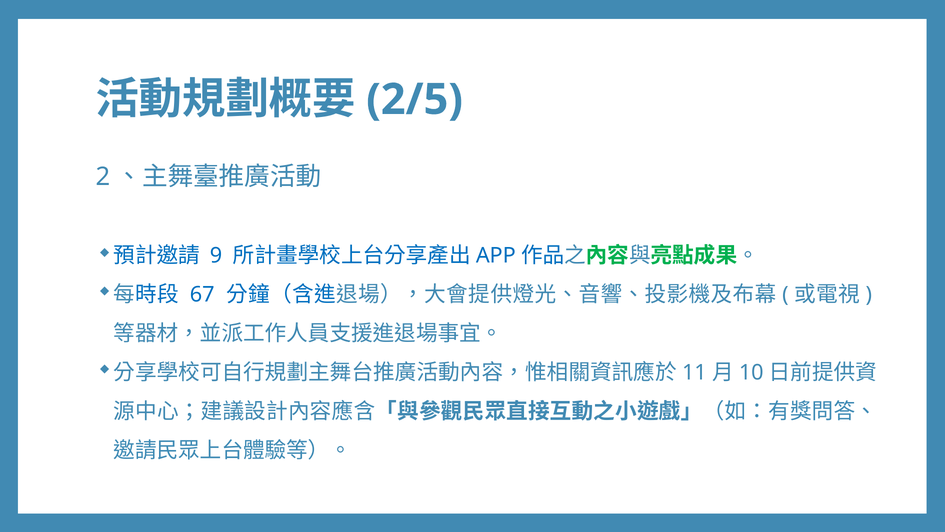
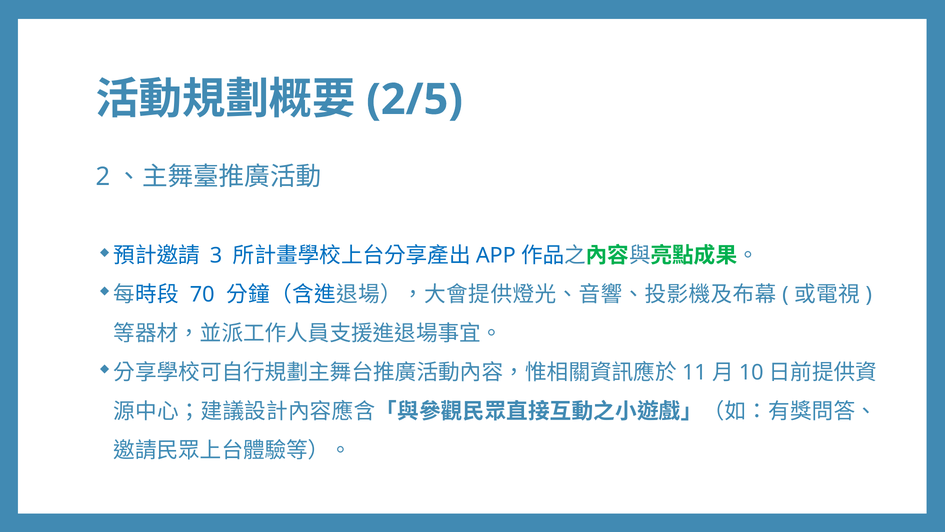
9: 9 -> 3
67: 67 -> 70
